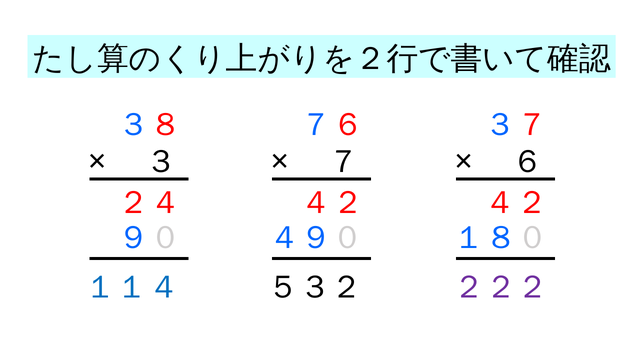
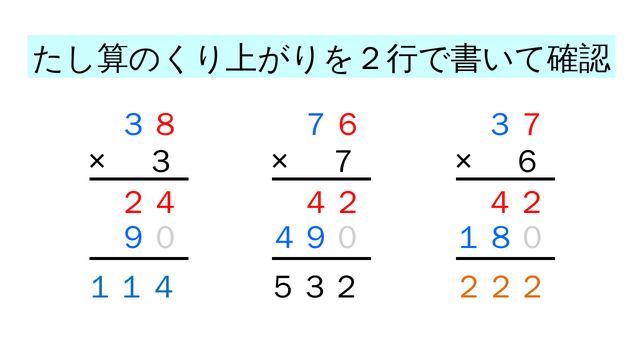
２２２ colour: purple -> orange
